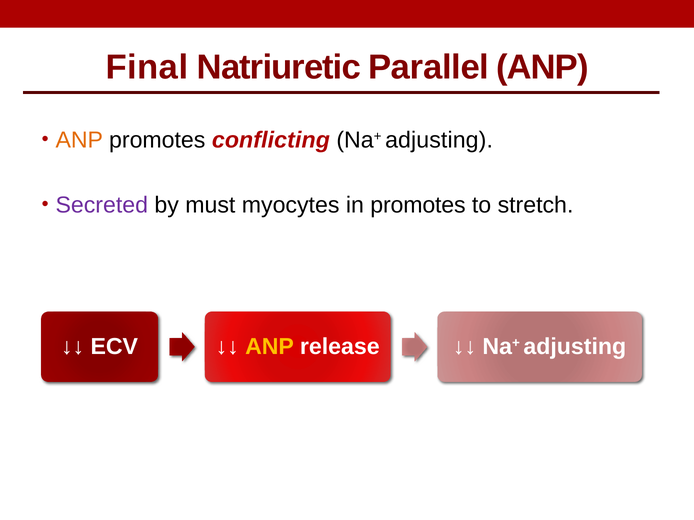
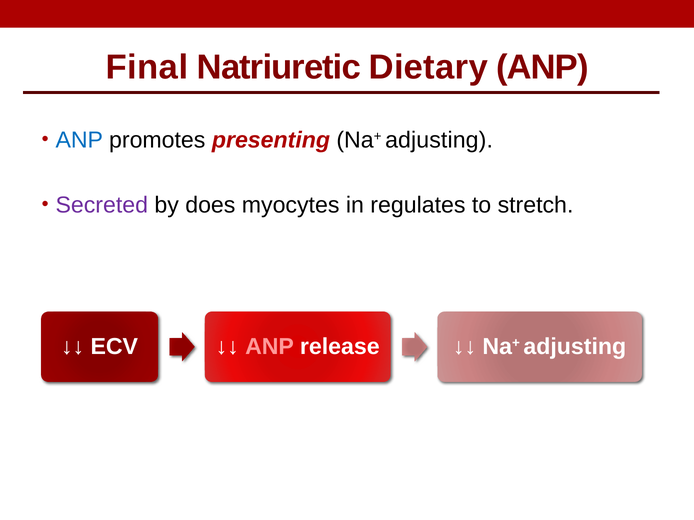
Parallel: Parallel -> Dietary
ANP at (79, 140) colour: orange -> blue
conflicting: conflicting -> presenting
must: must -> does
in promotes: promotes -> regulates
ANP at (270, 347) colour: yellow -> pink
